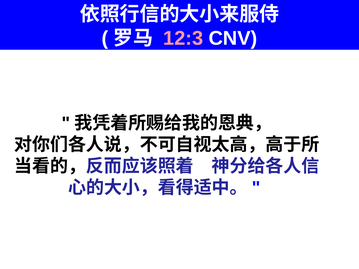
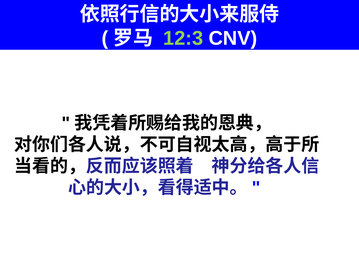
12:3 colour: pink -> light green
